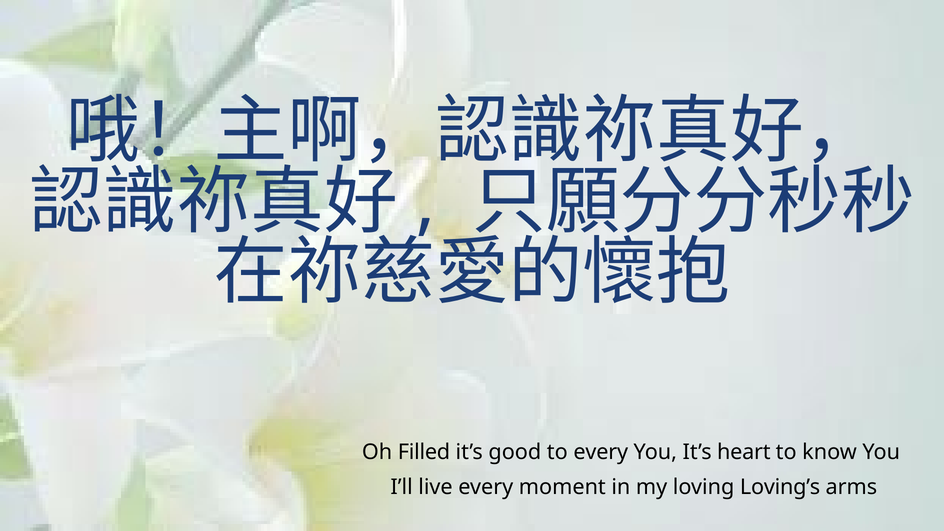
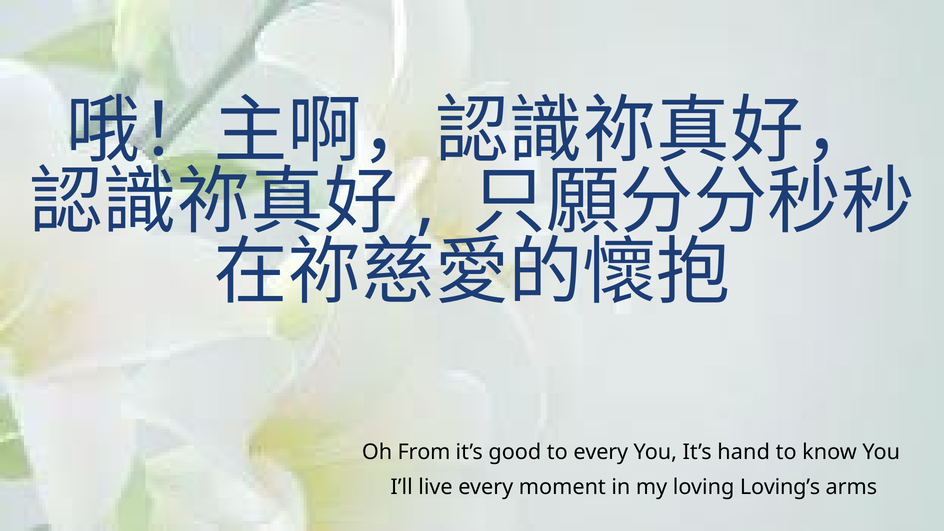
Filled: Filled -> From
heart: heart -> hand
